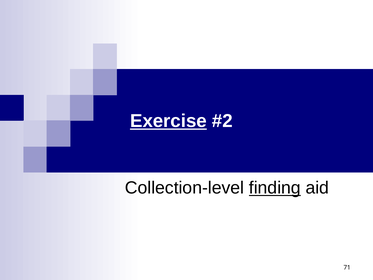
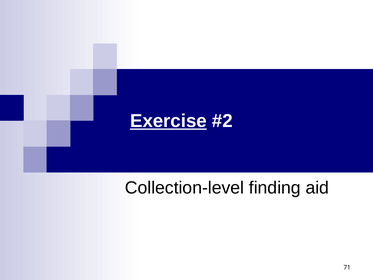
finding underline: present -> none
